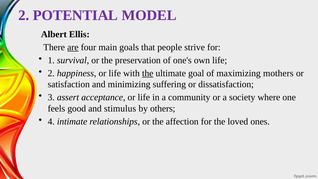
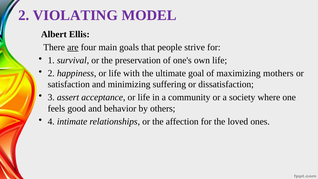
POTENTIAL: POTENTIAL -> VIOLATING
the at (148, 73) underline: present -> none
stimulus: stimulus -> behavior
